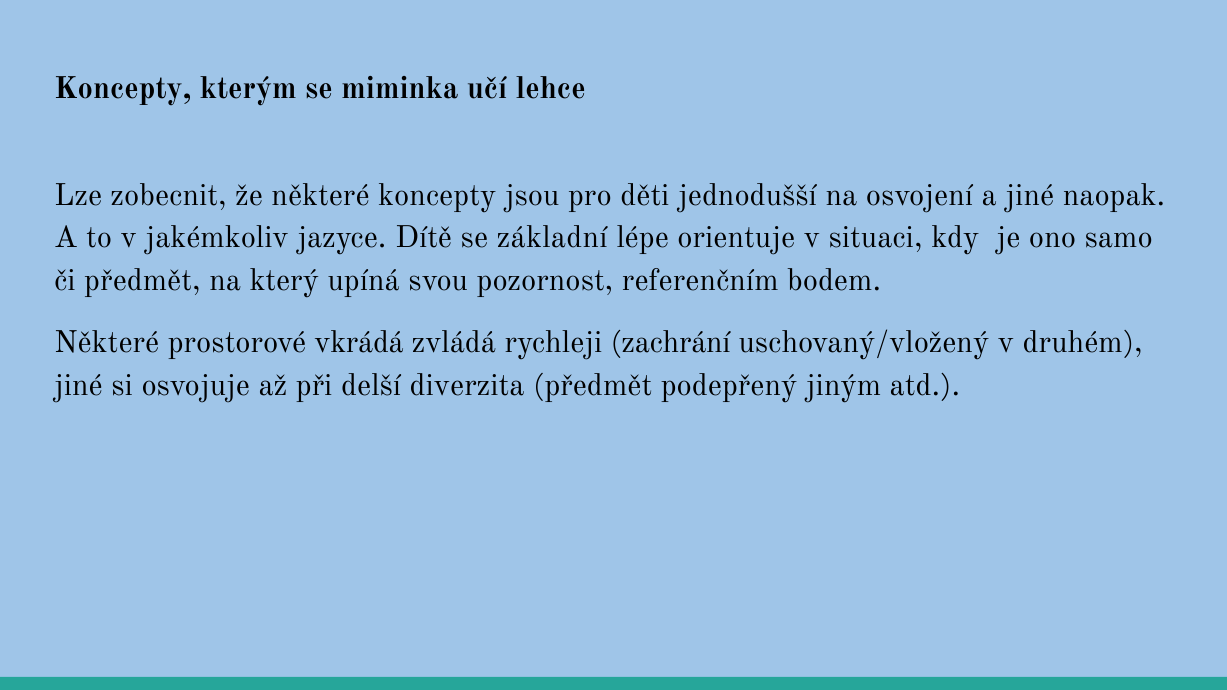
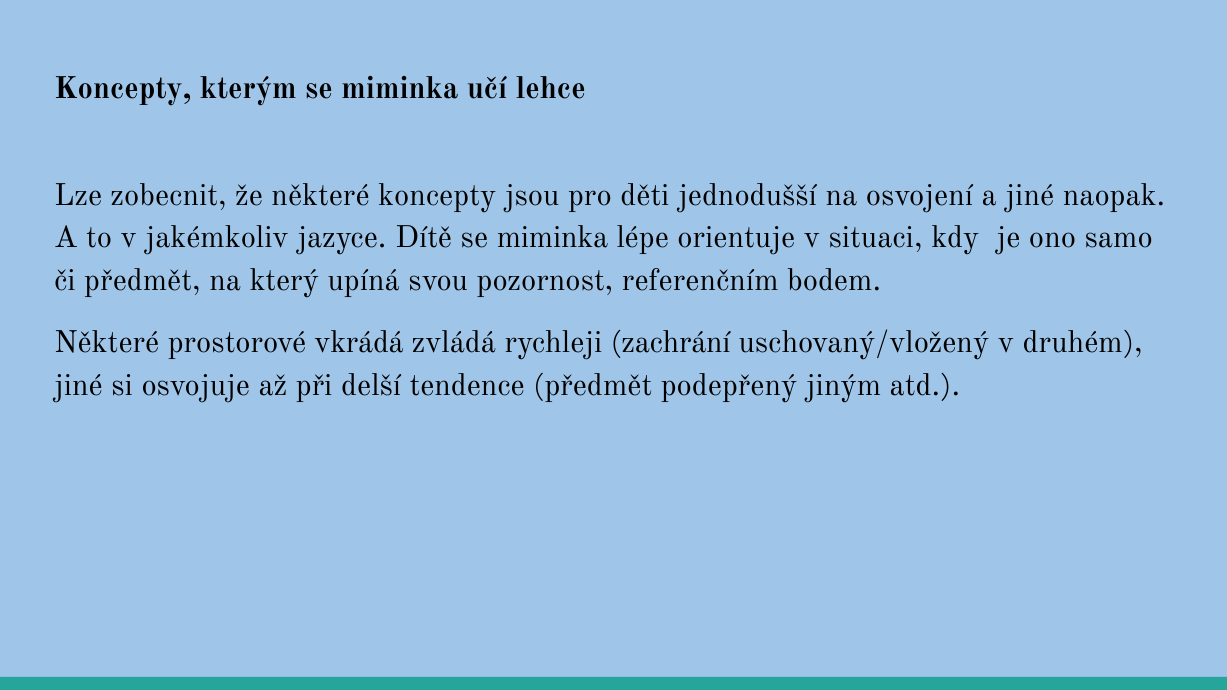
Dítě se základní: základní -> miminka
diverzita: diverzita -> tendence
